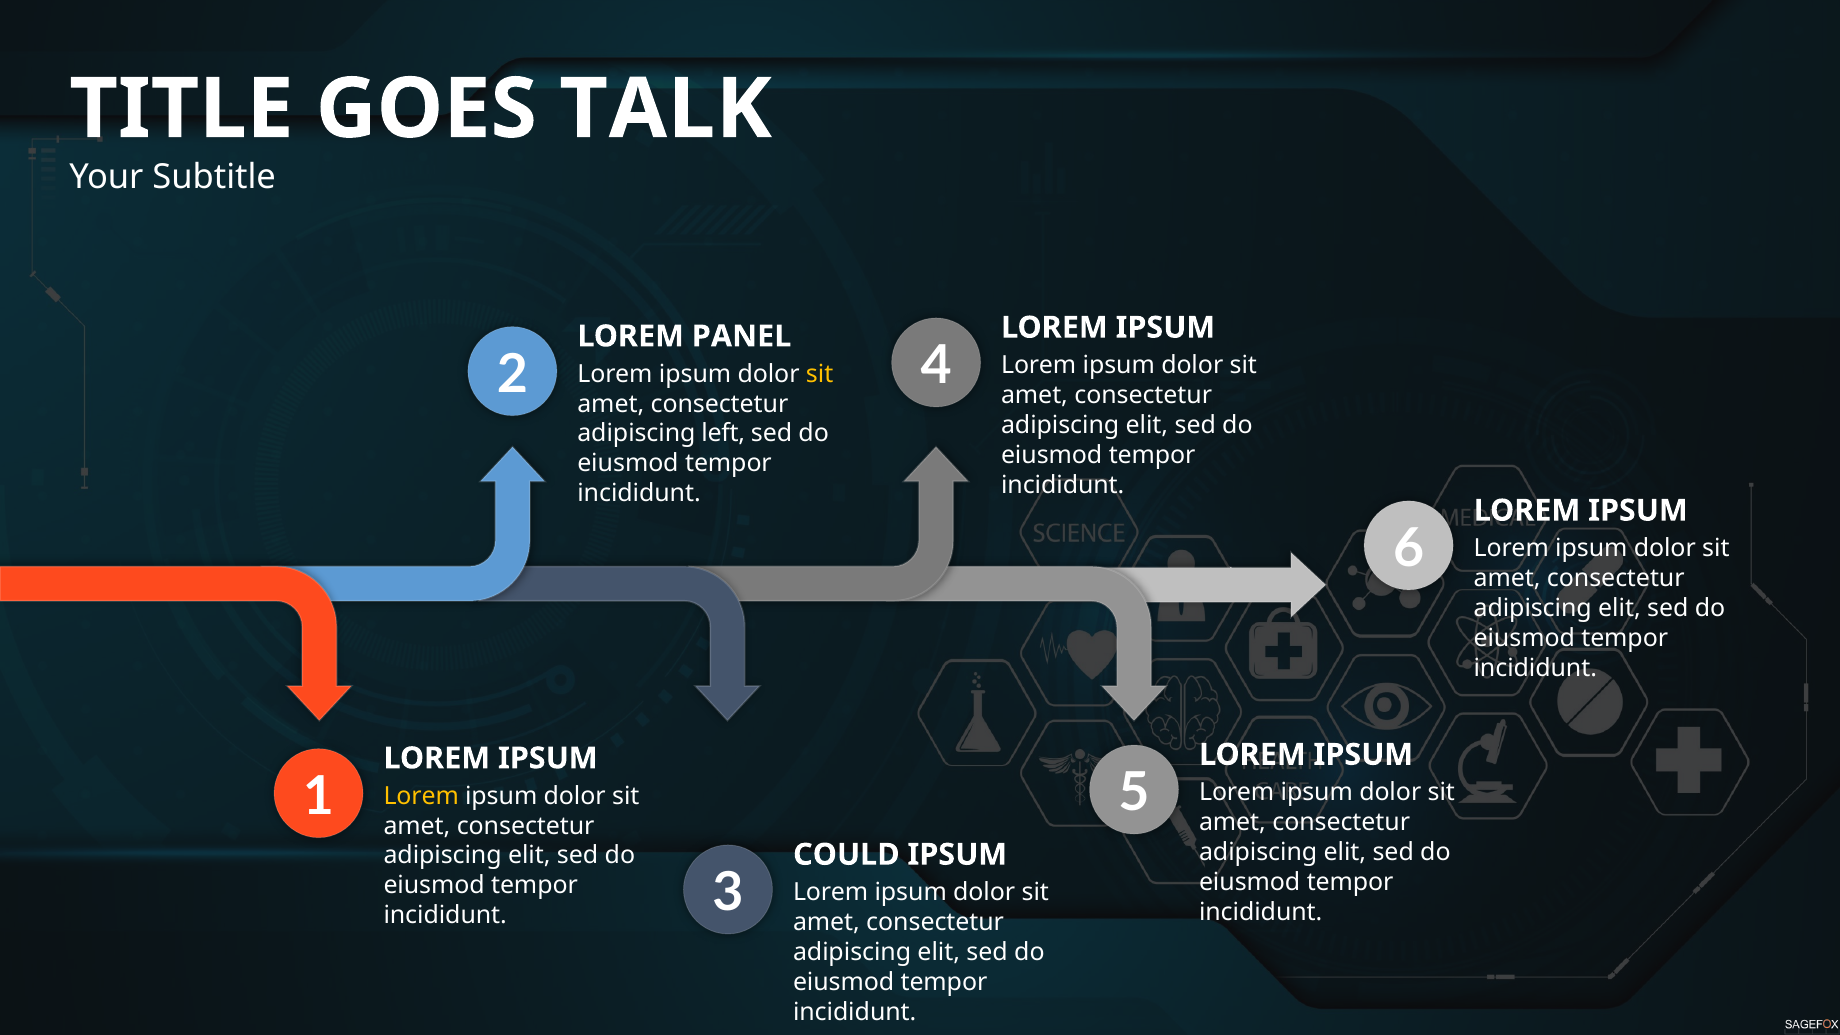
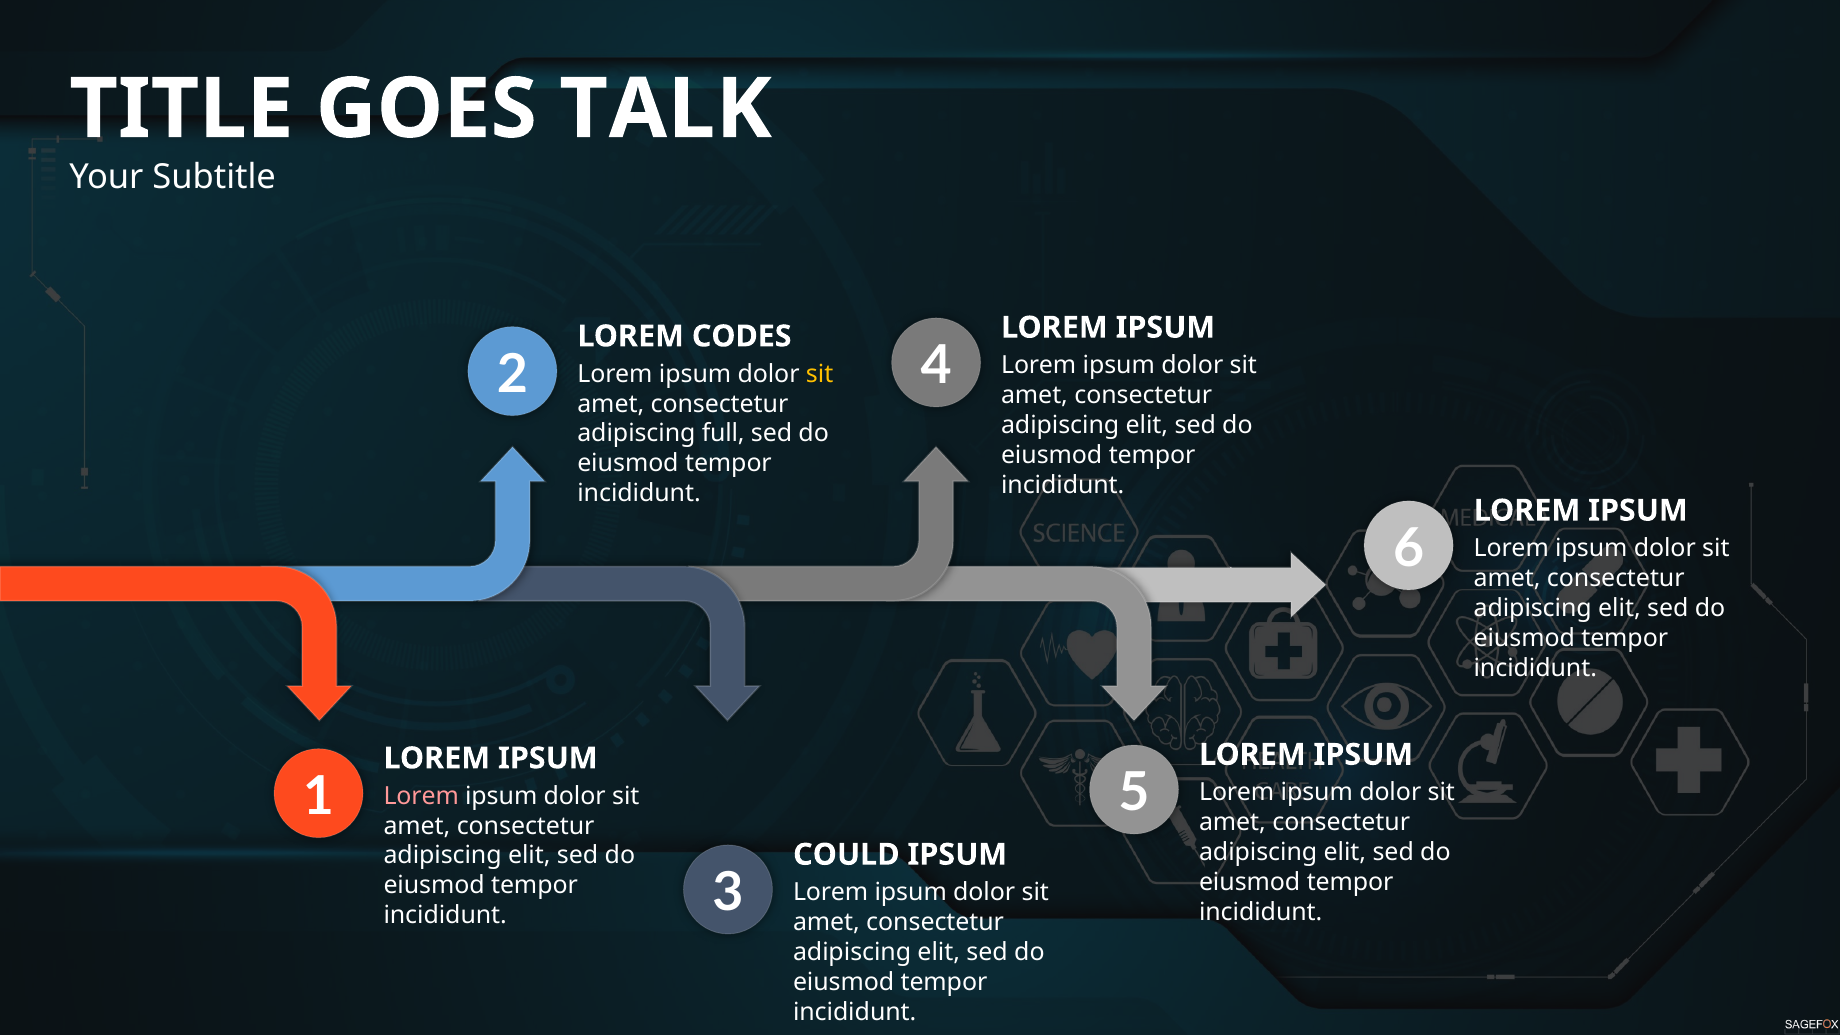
PANEL: PANEL -> CODES
left: left -> full
Lorem at (421, 796) colour: yellow -> pink
